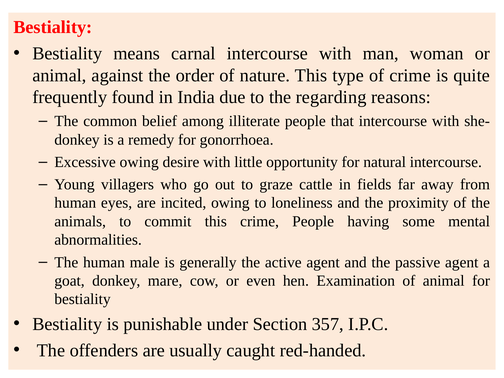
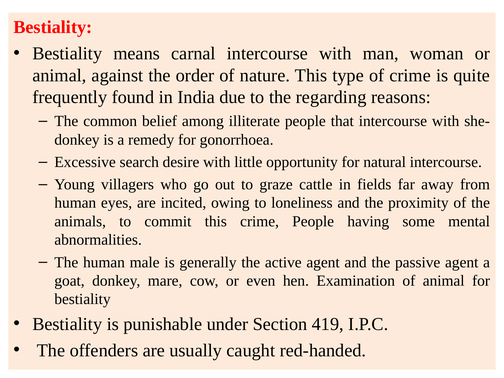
Excessive owing: owing -> search
357: 357 -> 419
